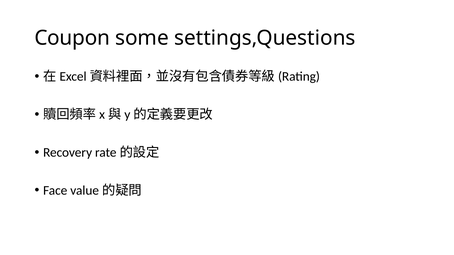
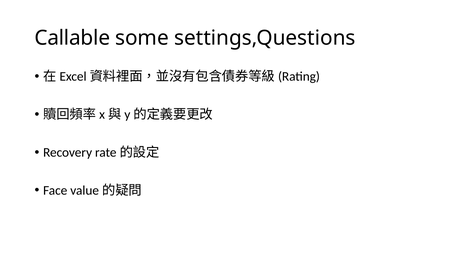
Coupon: Coupon -> Callable
